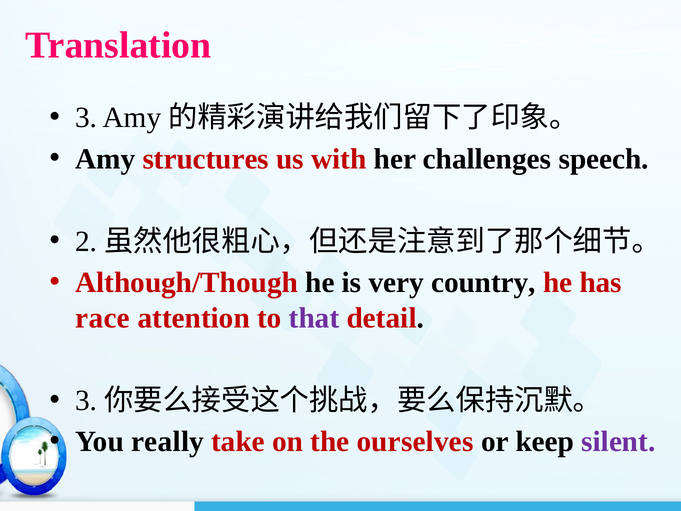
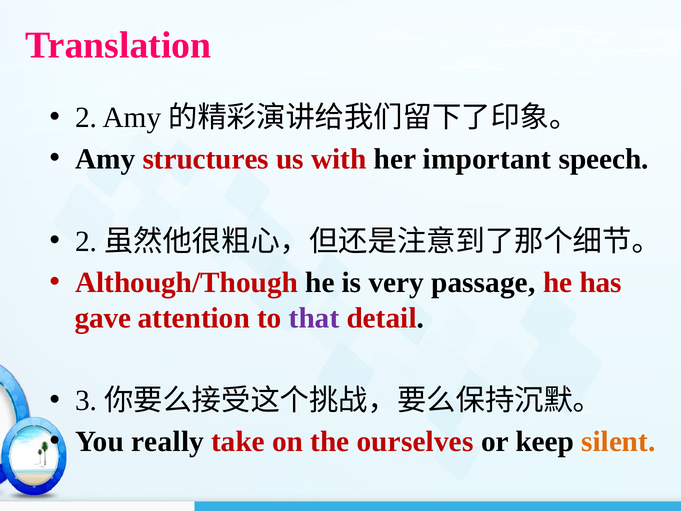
3 at (86, 118): 3 -> 2
challenges: challenges -> important
country: country -> passage
race: race -> gave
silent colour: purple -> orange
